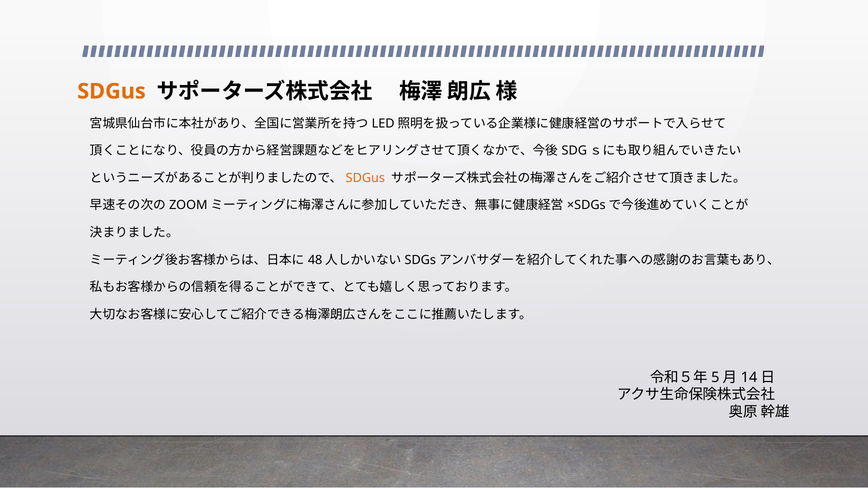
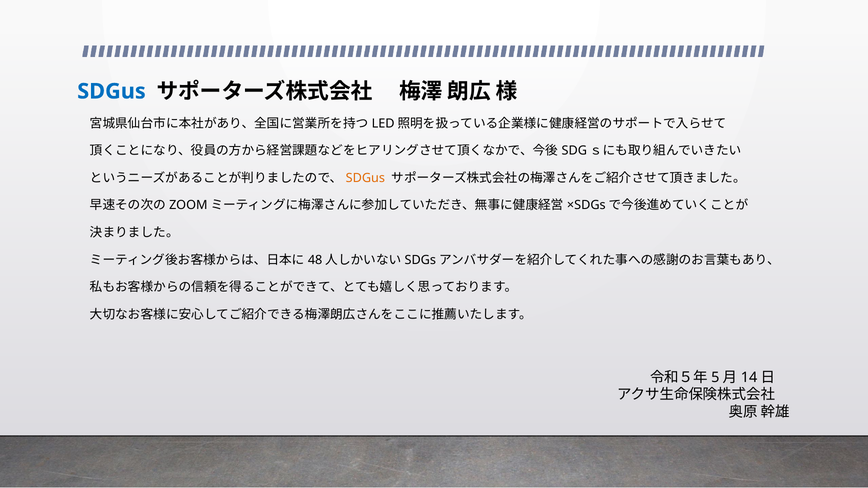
SDGus at (112, 91) colour: orange -> blue
